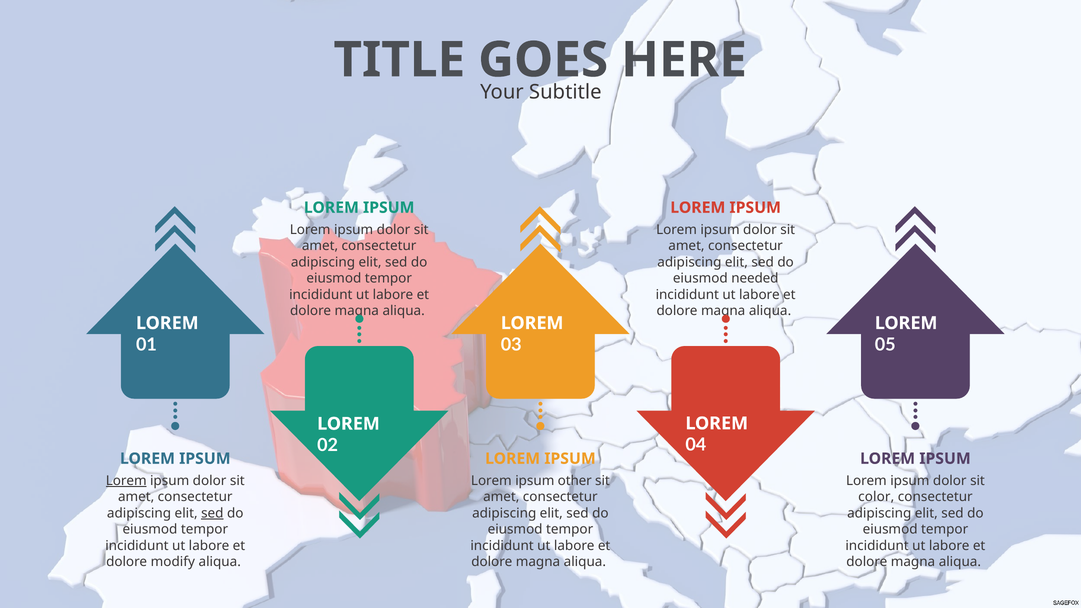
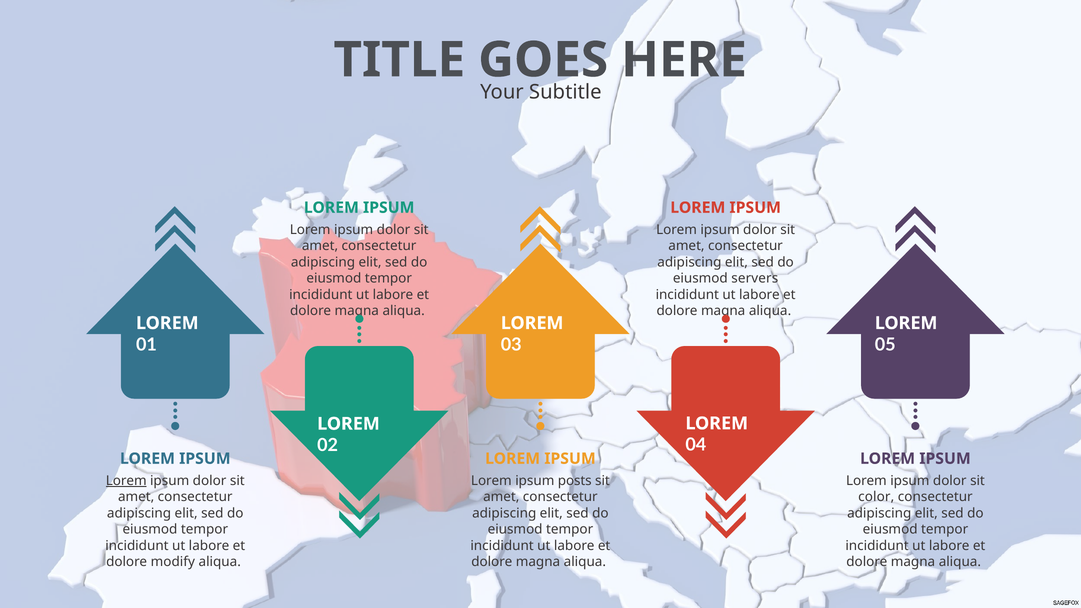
needed: needed -> servers
other: other -> posts
sed at (212, 513) underline: present -> none
